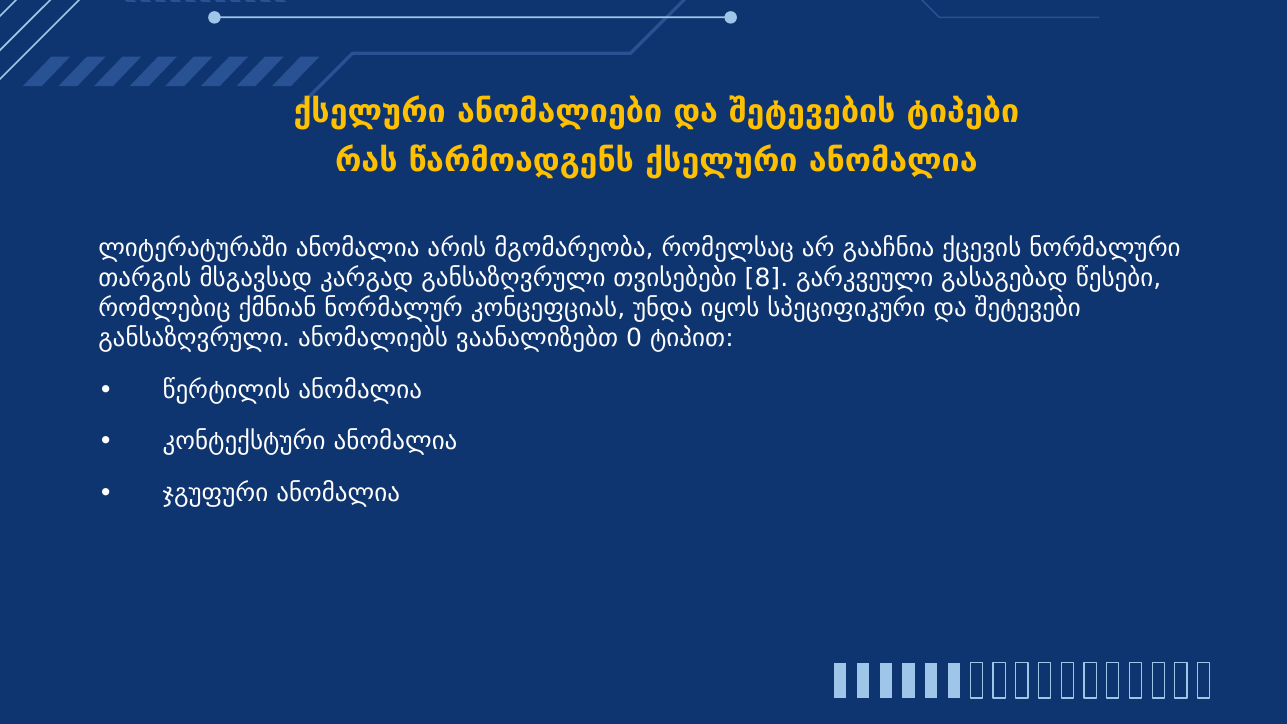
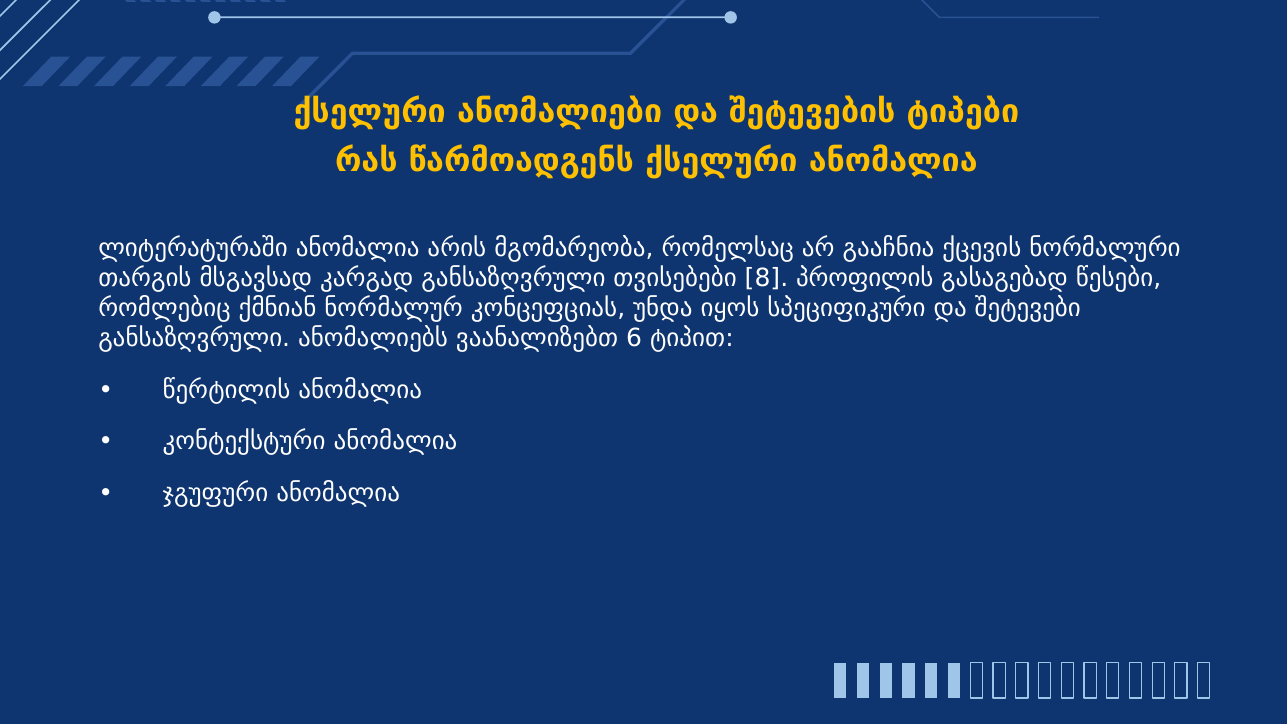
გარკვეული: გარკვეული -> პროფილის
0: 0 -> 6
